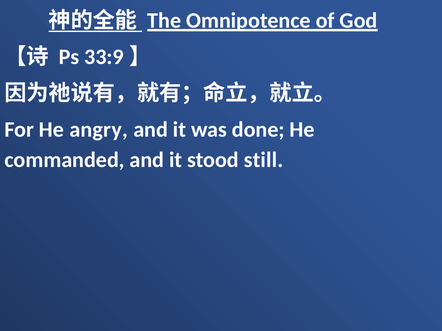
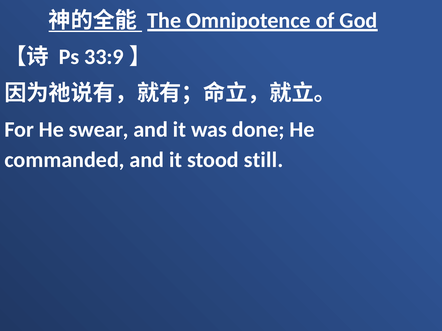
angry: angry -> swear
